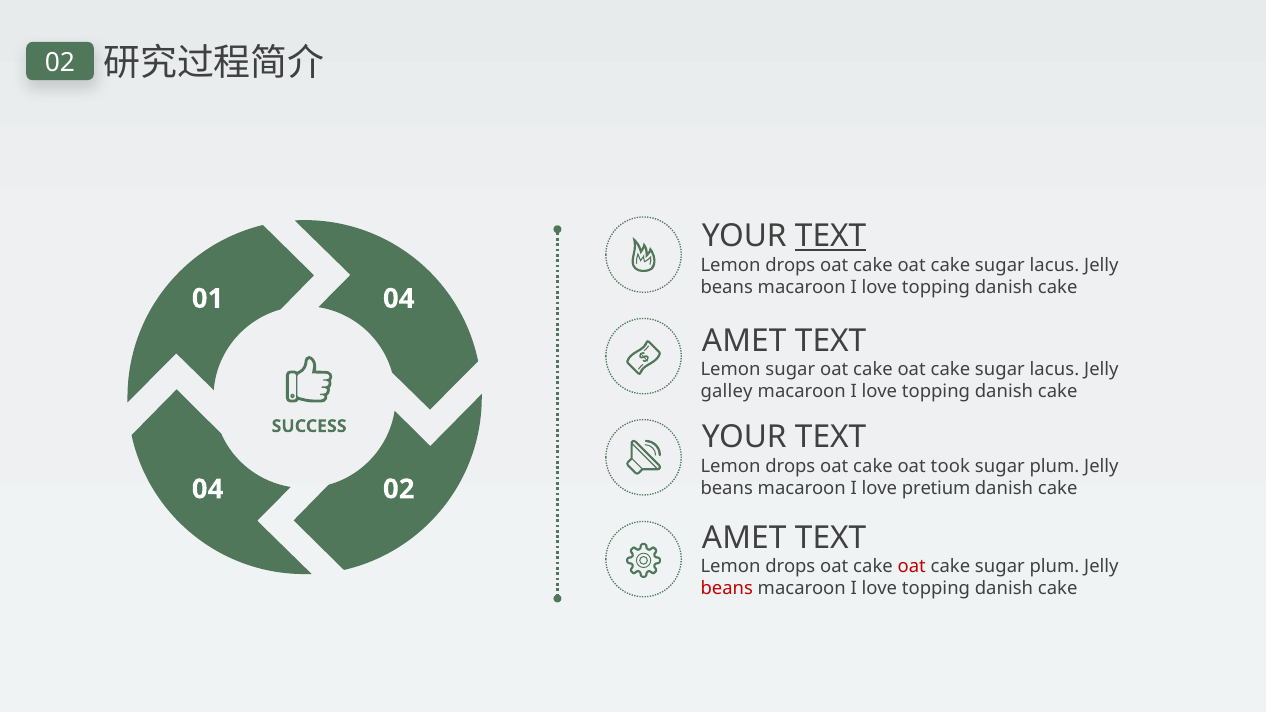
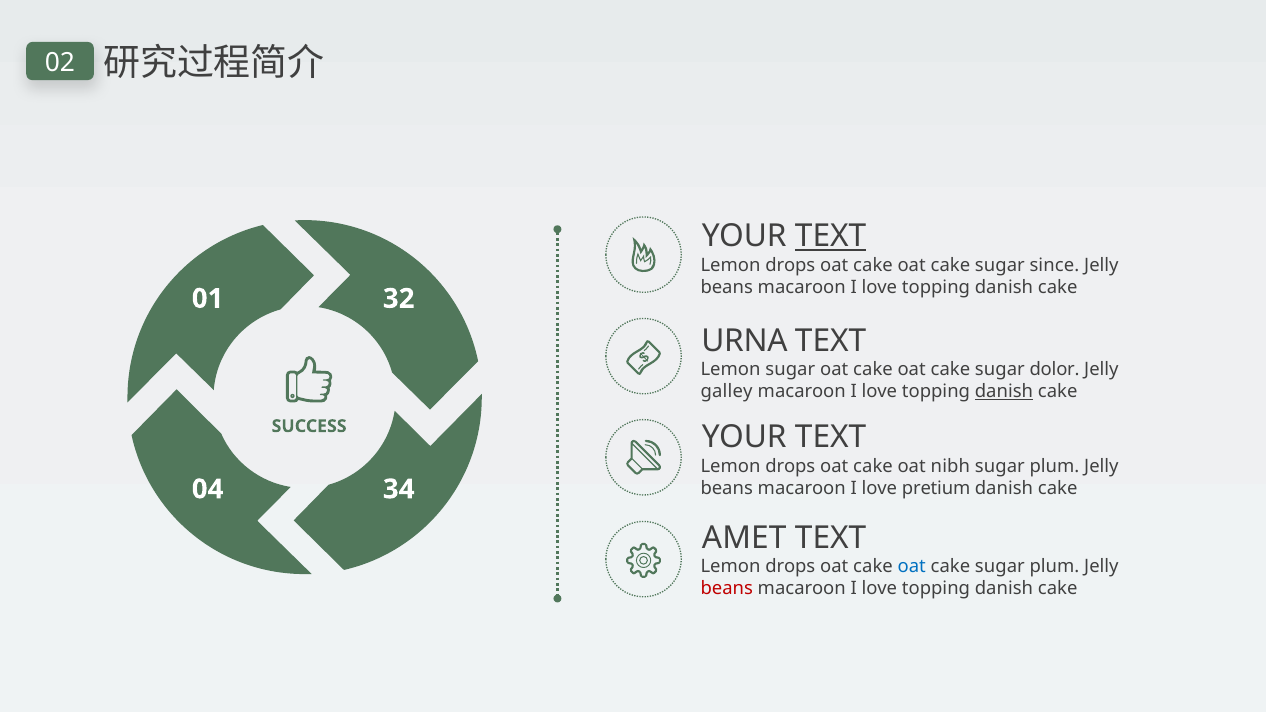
lacus at (1054, 265): lacus -> since
01 04: 04 -> 32
AMET at (744, 341): AMET -> URNA
lacus at (1054, 370): lacus -> dolor
danish at (1004, 392) underline: none -> present
took: took -> nibh
04 02: 02 -> 34
oat at (912, 567) colour: red -> blue
